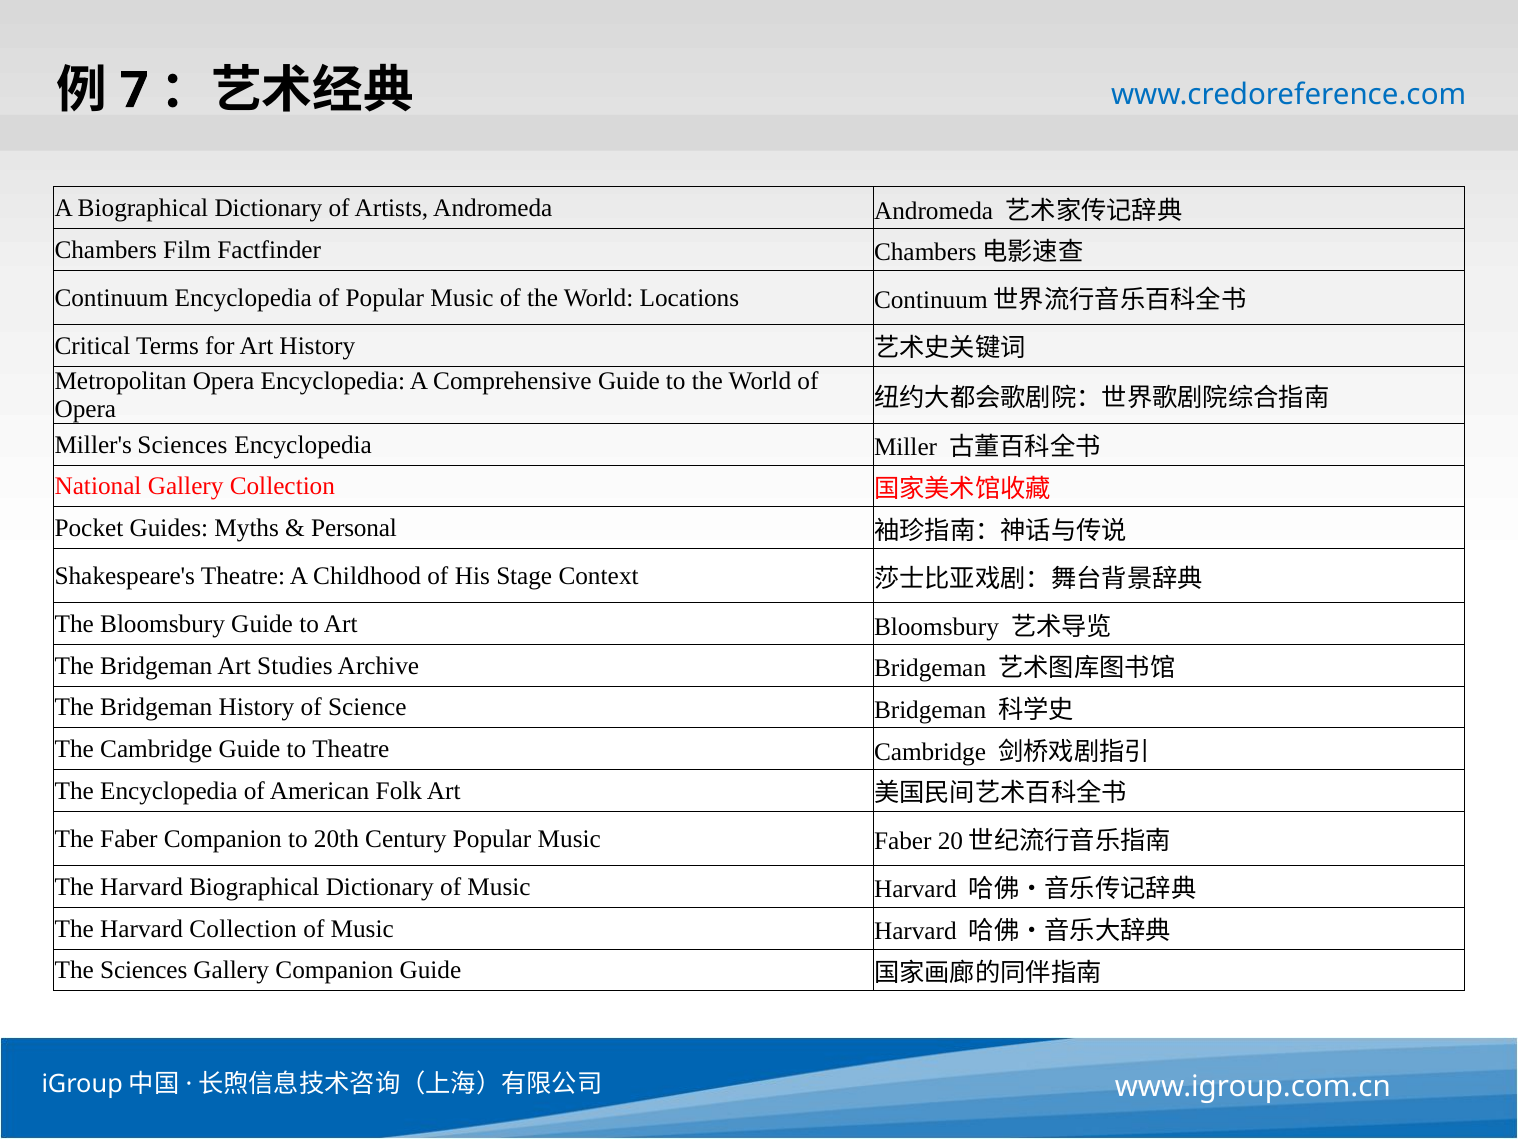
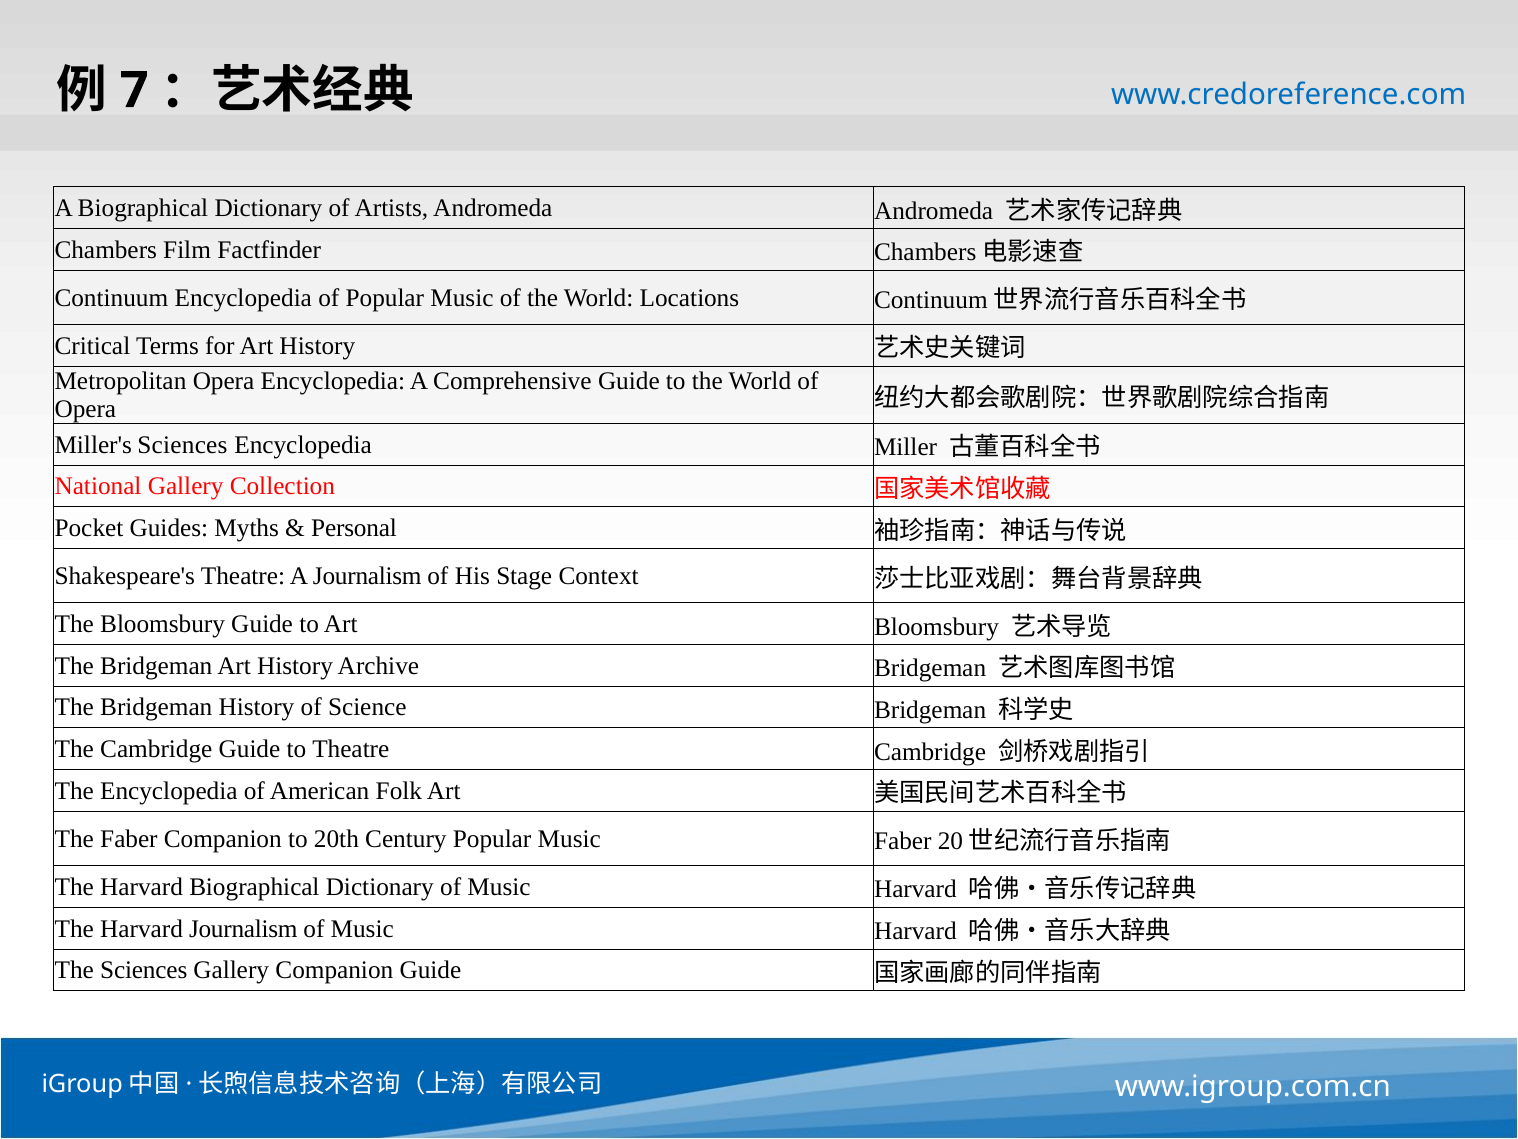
A Childhood: Childhood -> Journalism
Bridgeman Art Studies: Studies -> History
Harvard Collection: Collection -> Journalism
